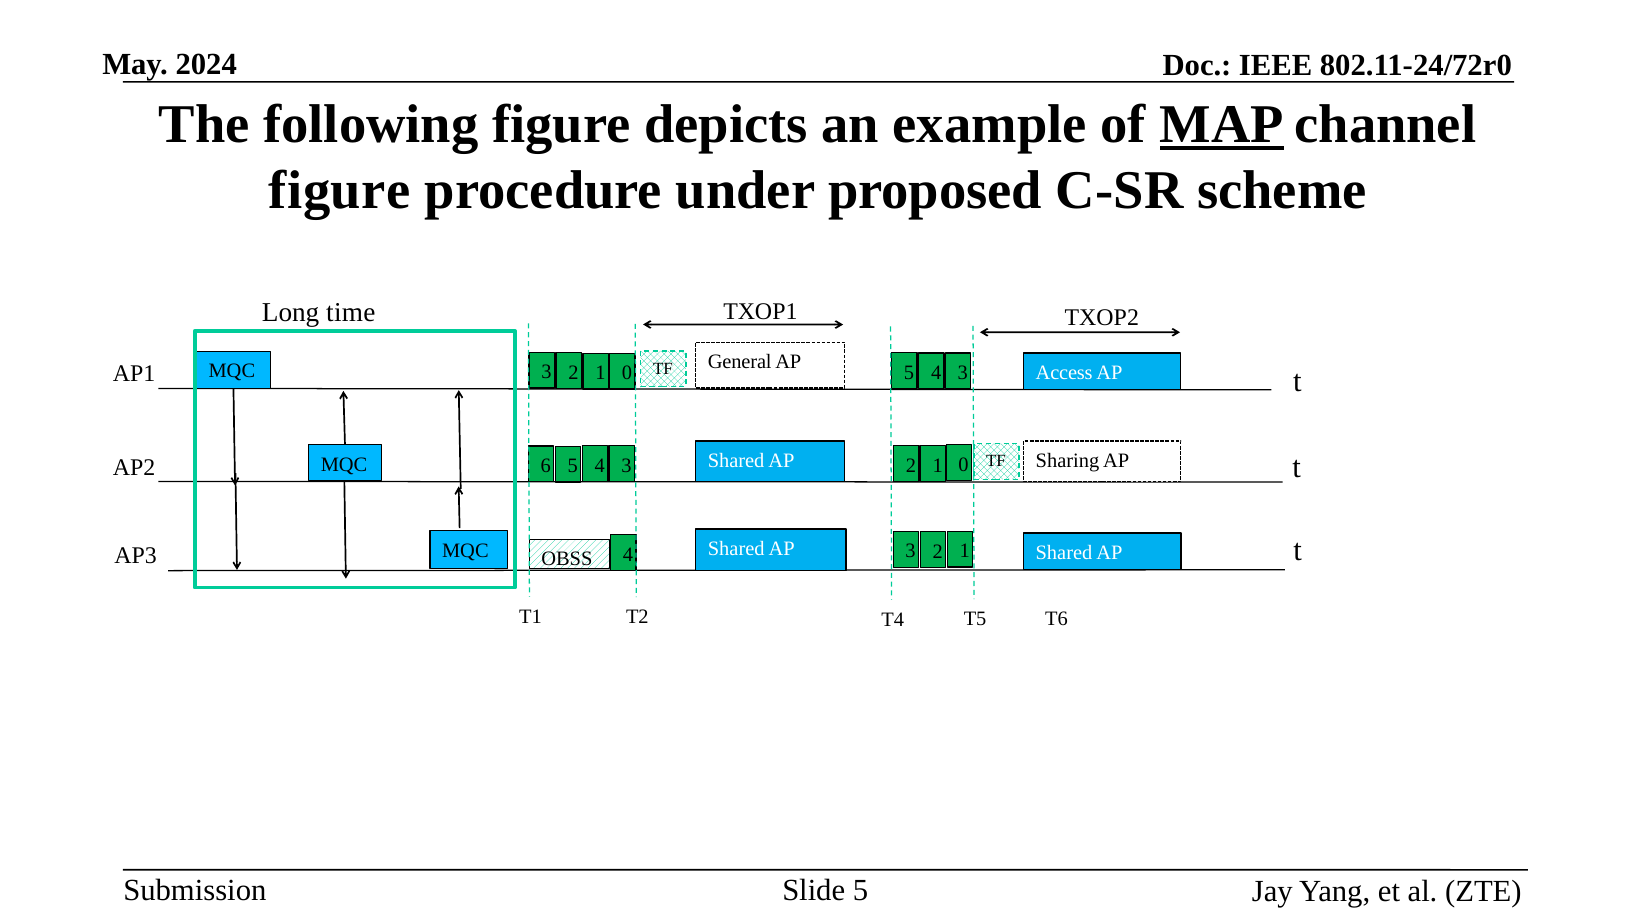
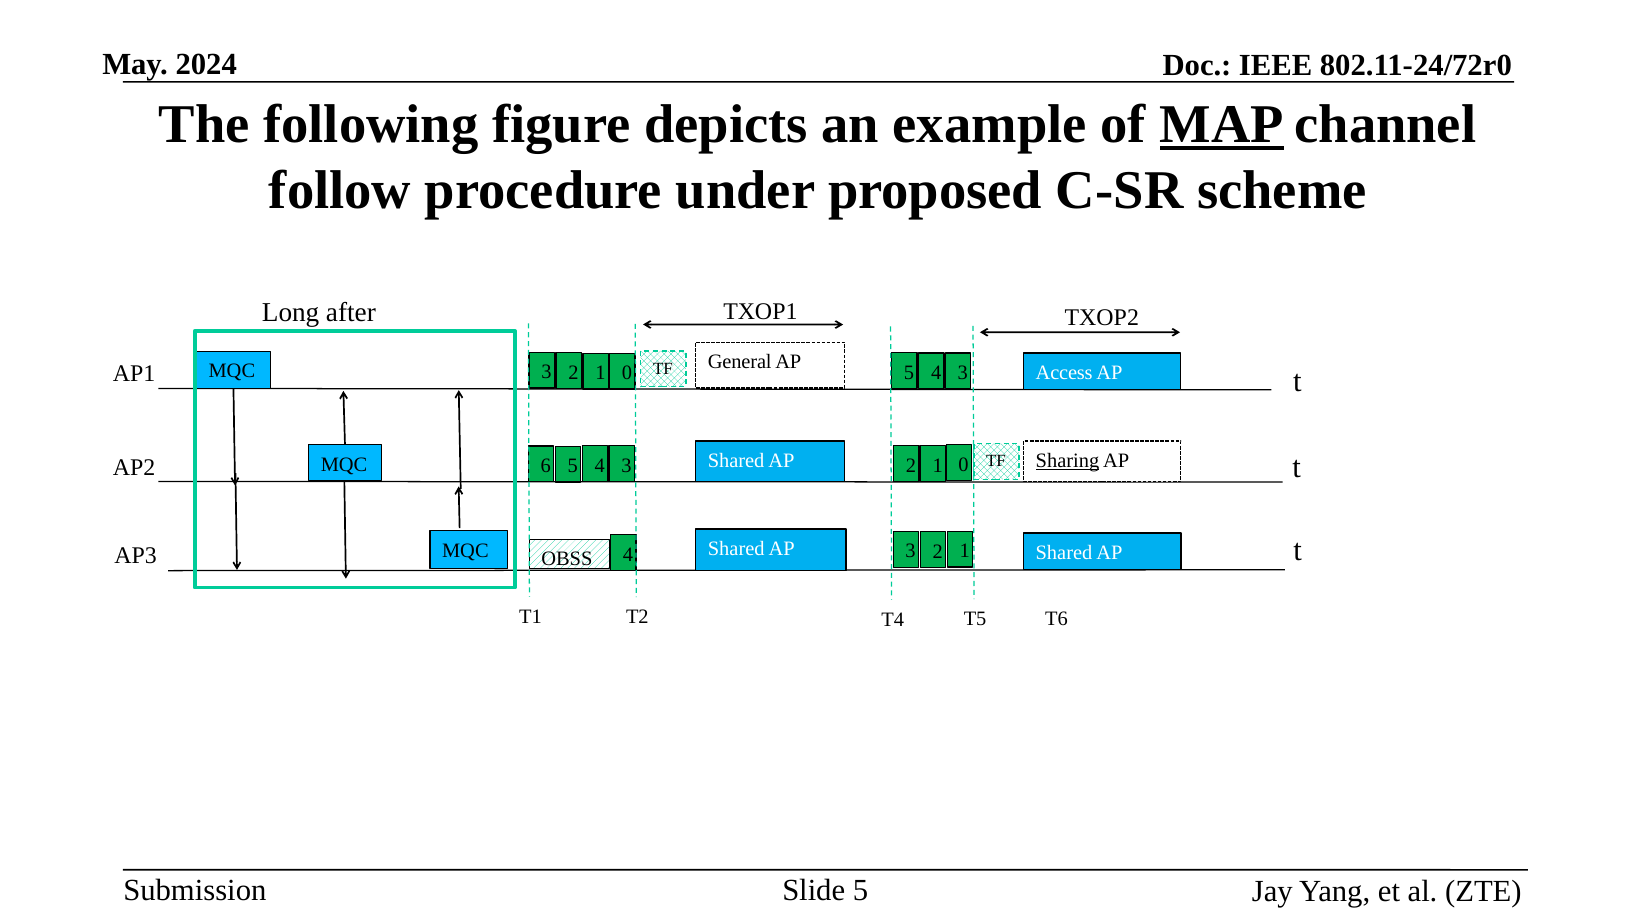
figure at (340, 190): figure -> follow
time: time -> after
Sharing underline: none -> present
